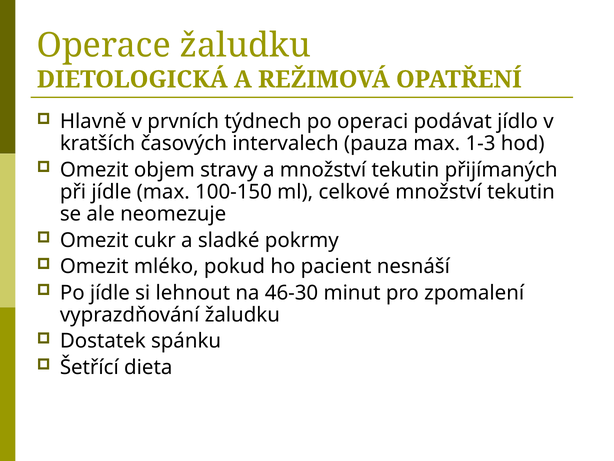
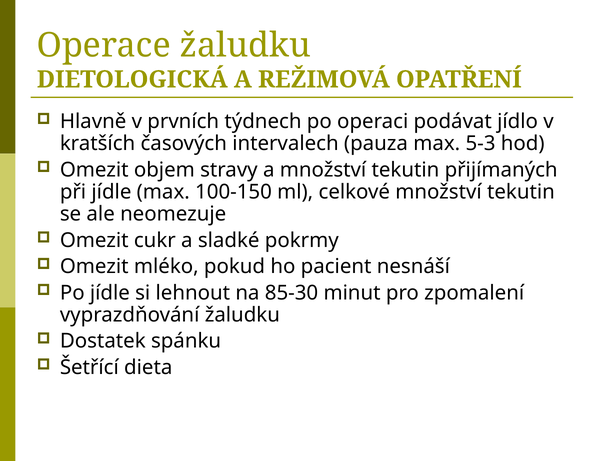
1-3: 1-3 -> 5-3
46-30: 46-30 -> 85-30
